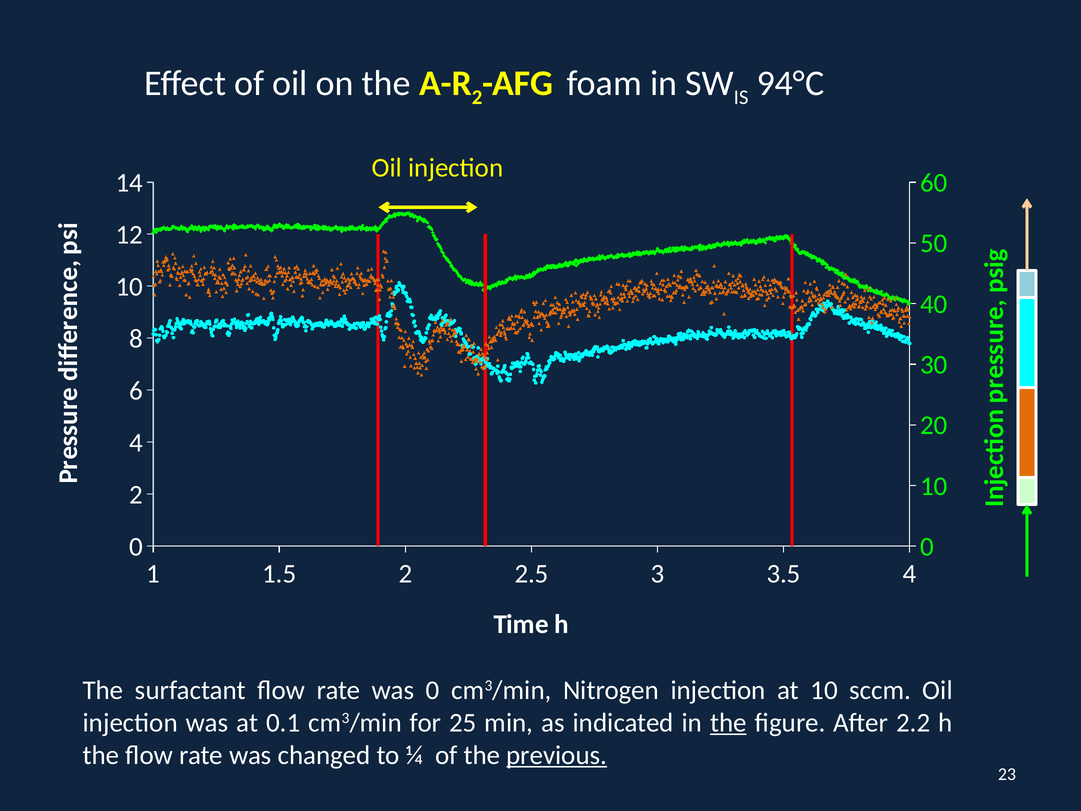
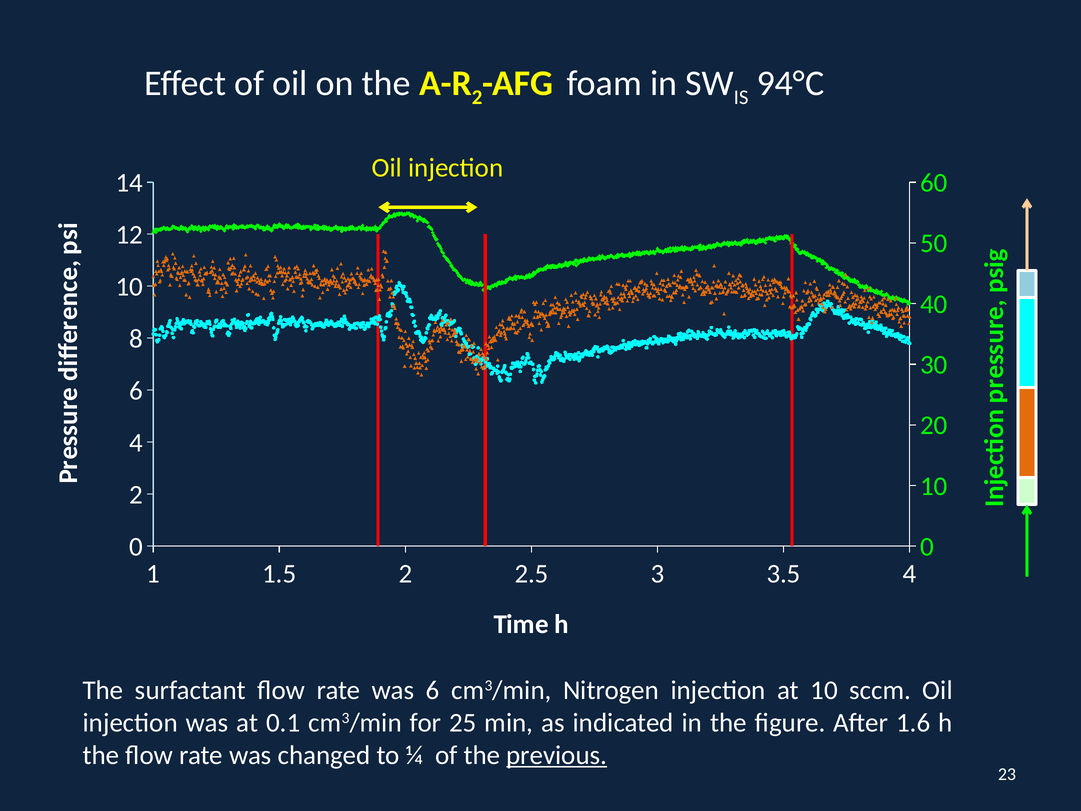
was 0: 0 -> 6
the at (728, 722) underline: present -> none
2.2: 2.2 -> 1.6
